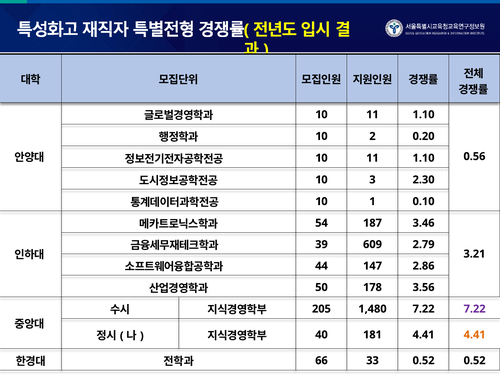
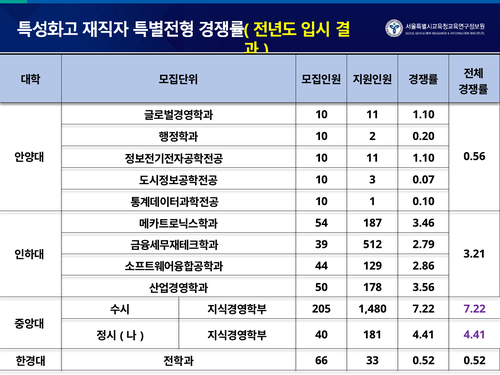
2.30: 2.30 -> 0.07
609: 609 -> 512
147: 147 -> 129
4.41 at (475, 335) colour: orange -> purple
